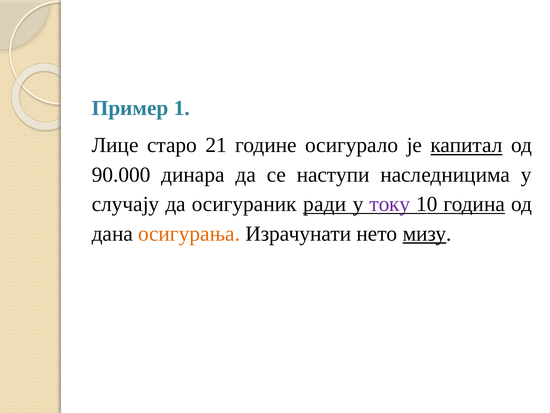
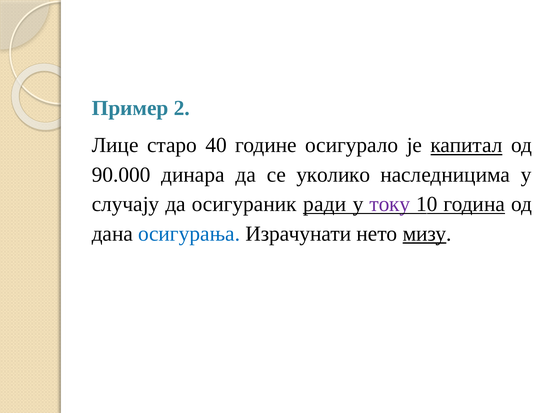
1: 1 -> 2
21: 21 -> 40
наступи: наступи -> уколико
осигурања colour: orange -> blue
